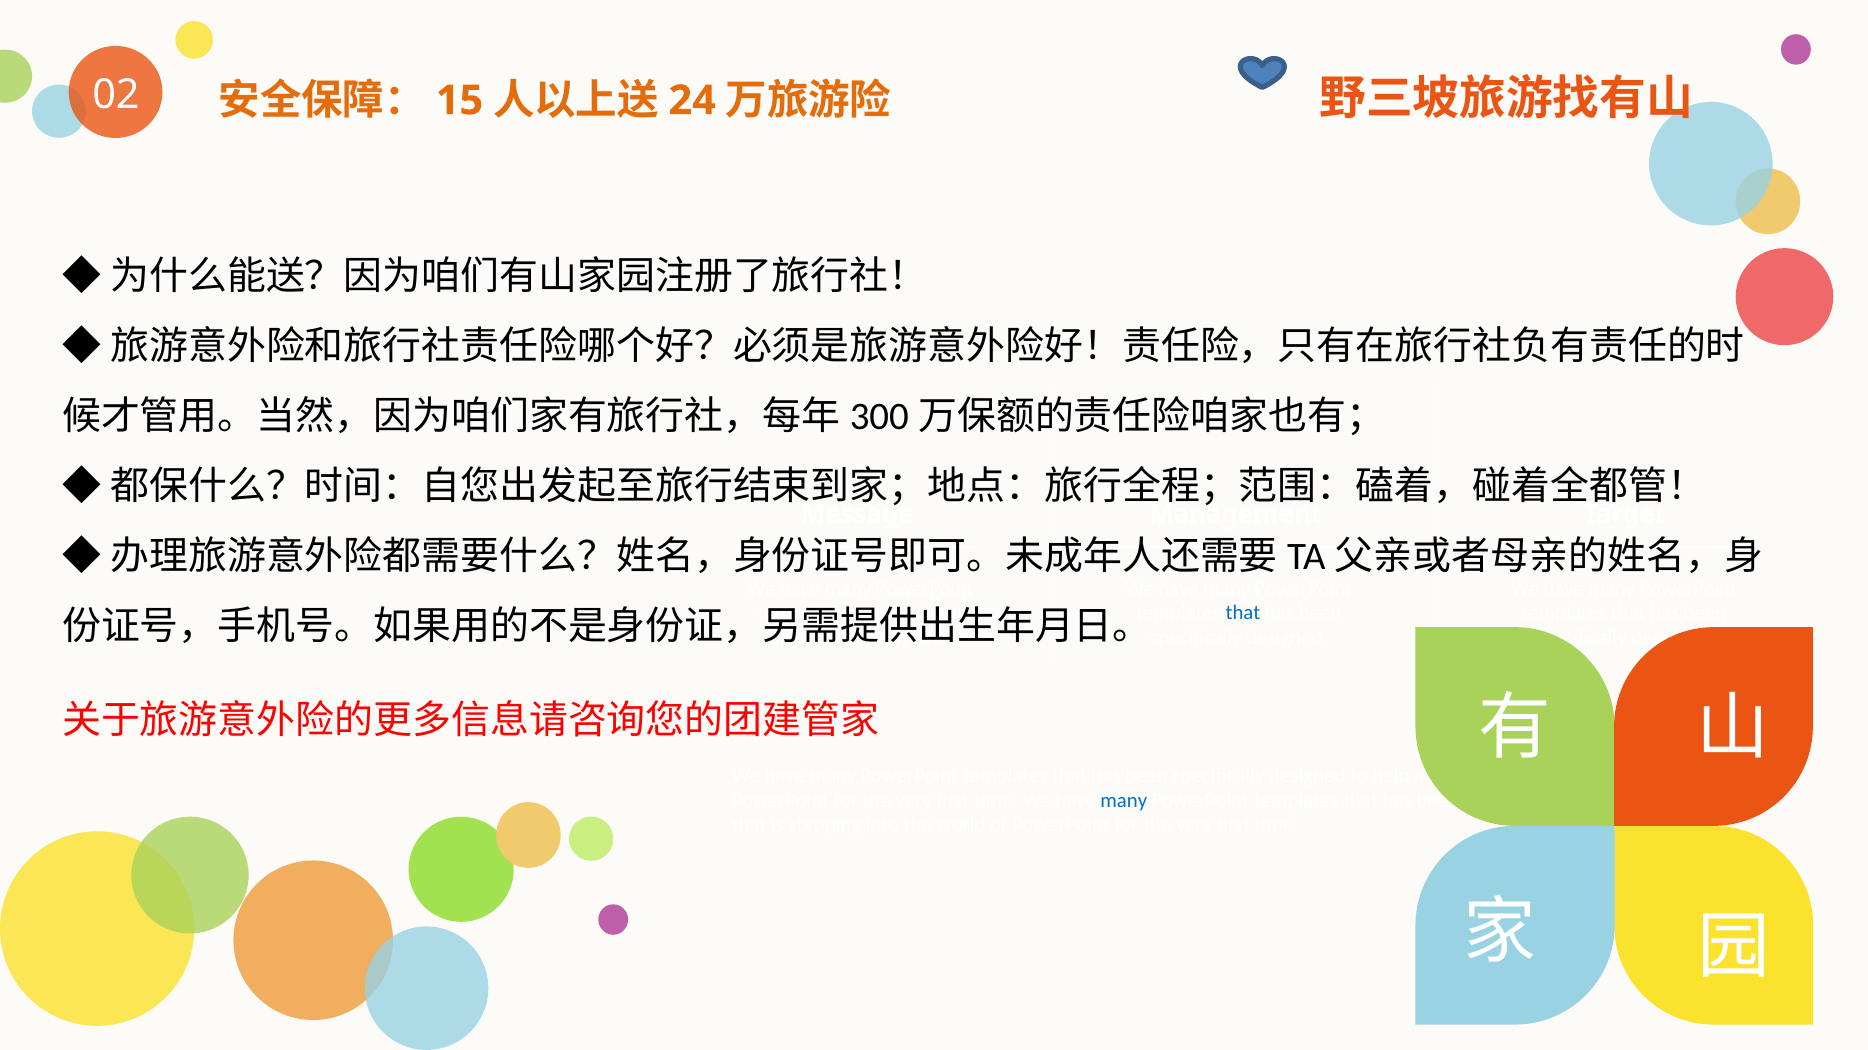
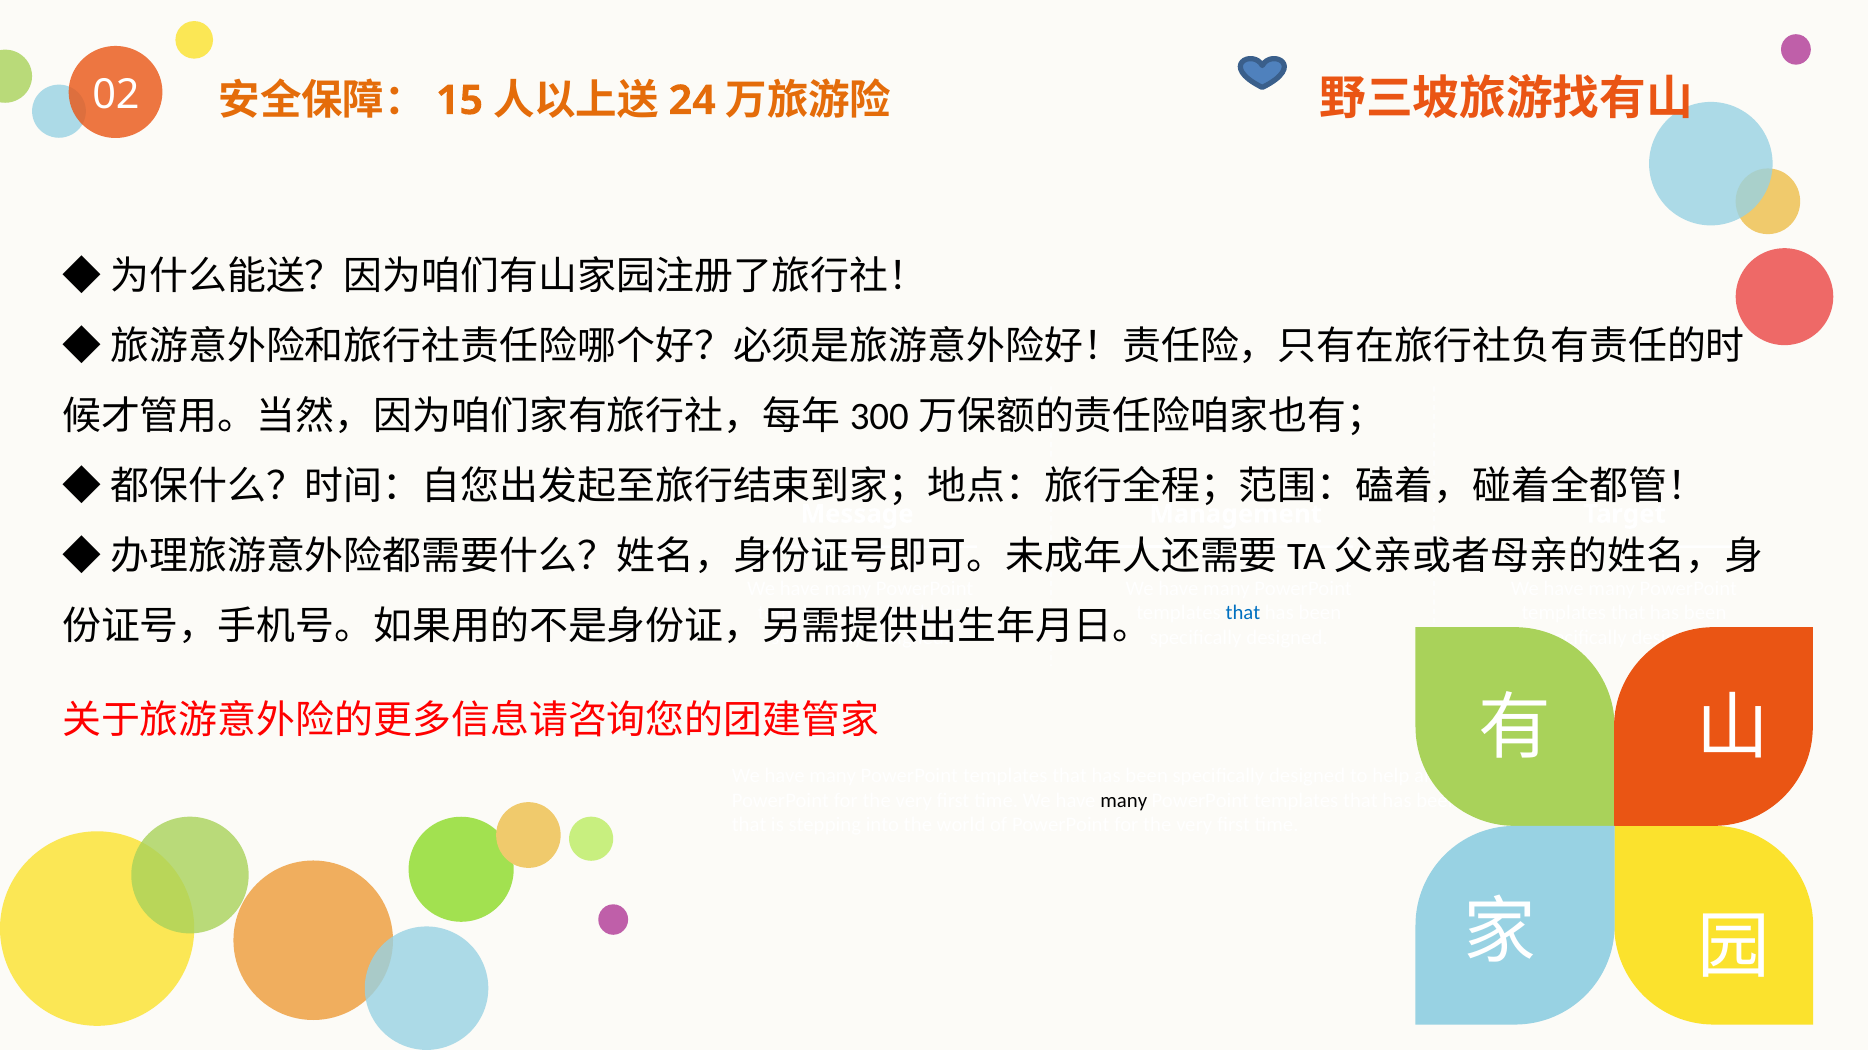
many at (1124, 801) colour: blue -> black
